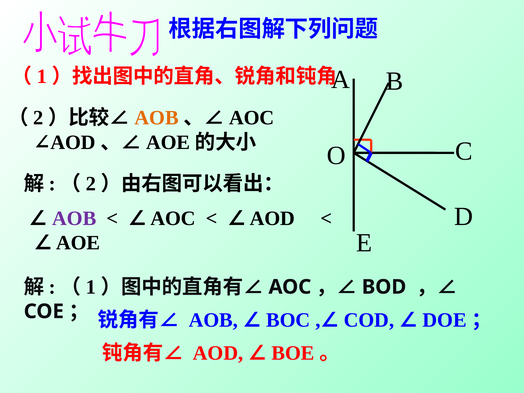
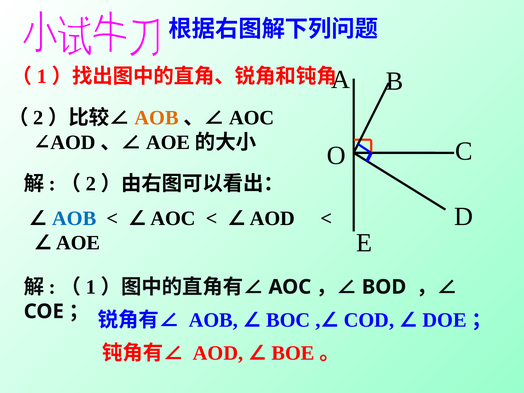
AOB at (74, 218) colour: purple -> blue
